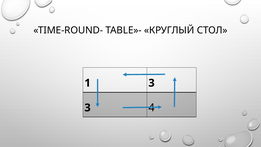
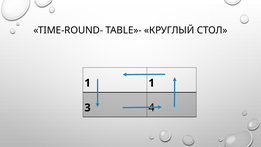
1 3: 3 -> 1
